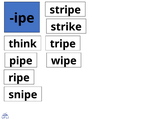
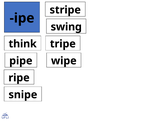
strike: strike -> swing
